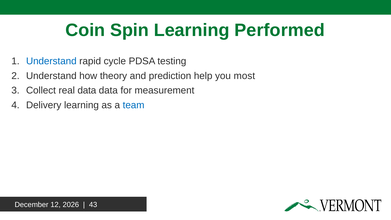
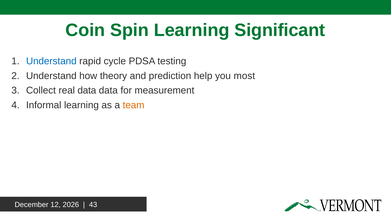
Performed: Performed -> Significant
Delivery: Delivery -> Informal
team colour: blue -> orange
